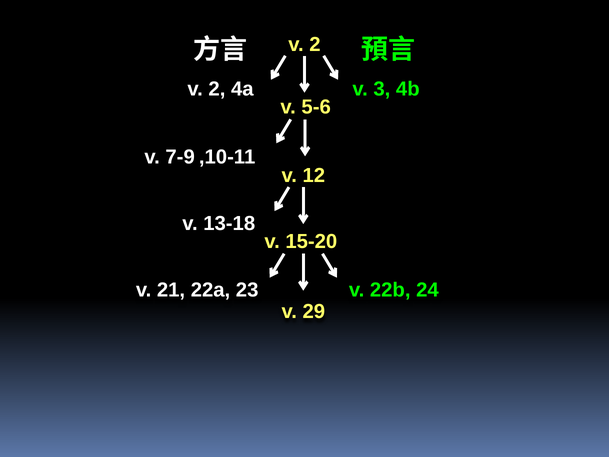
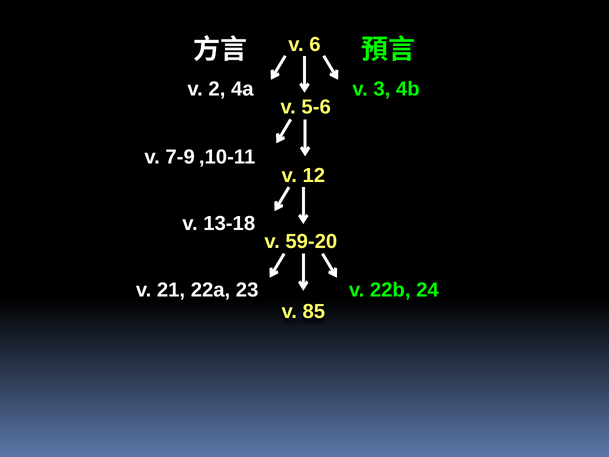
2 at (315, 45): 2 -> 6
15-20: 15-20 -> 59-20
29: 29 -> 85
